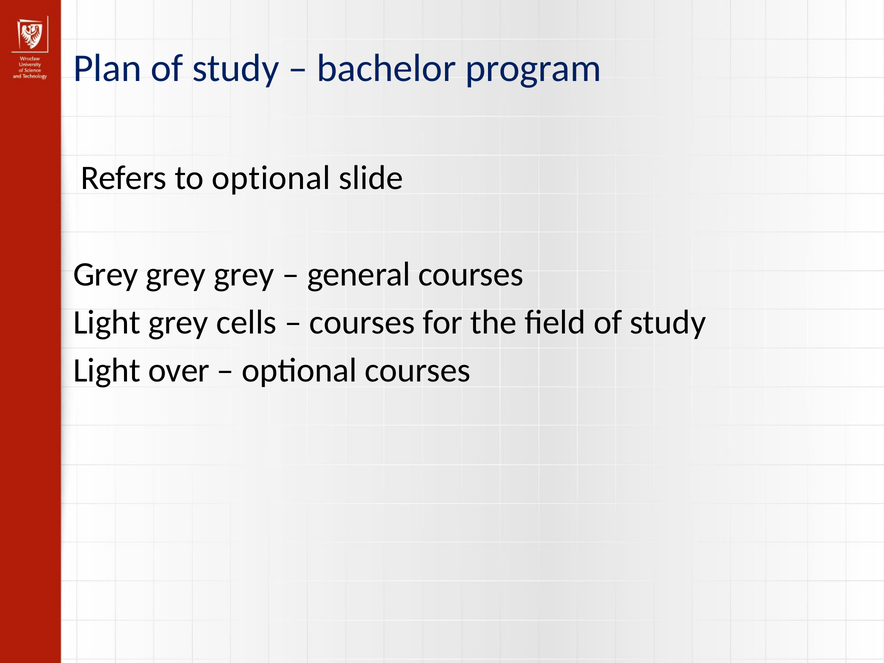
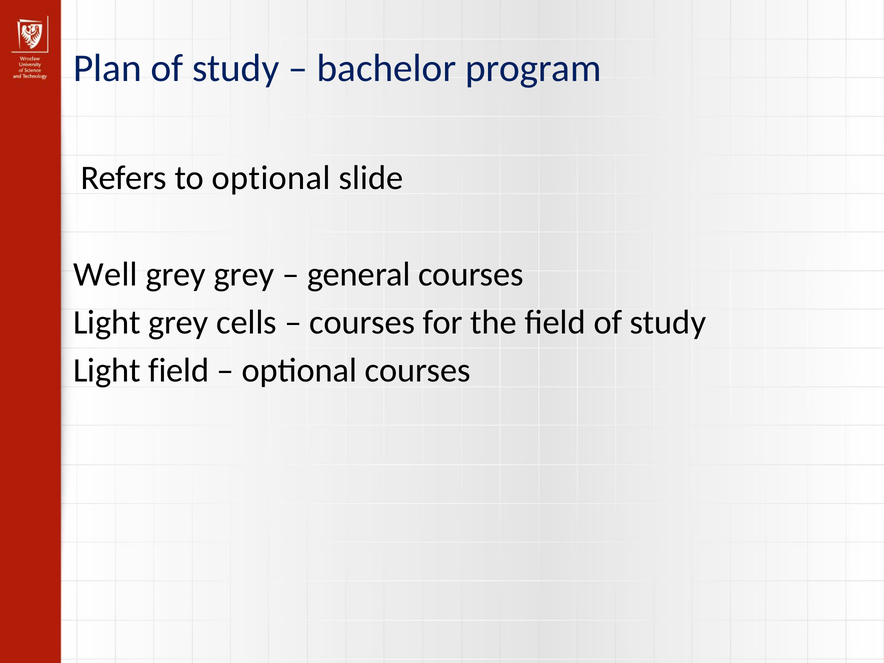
Grey at (106, 274): Grey -> Well
Light over: over -> field
